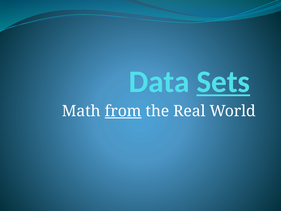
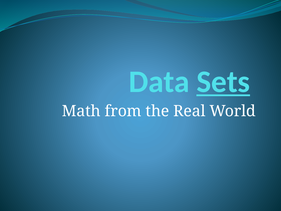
from underline: present -> none
